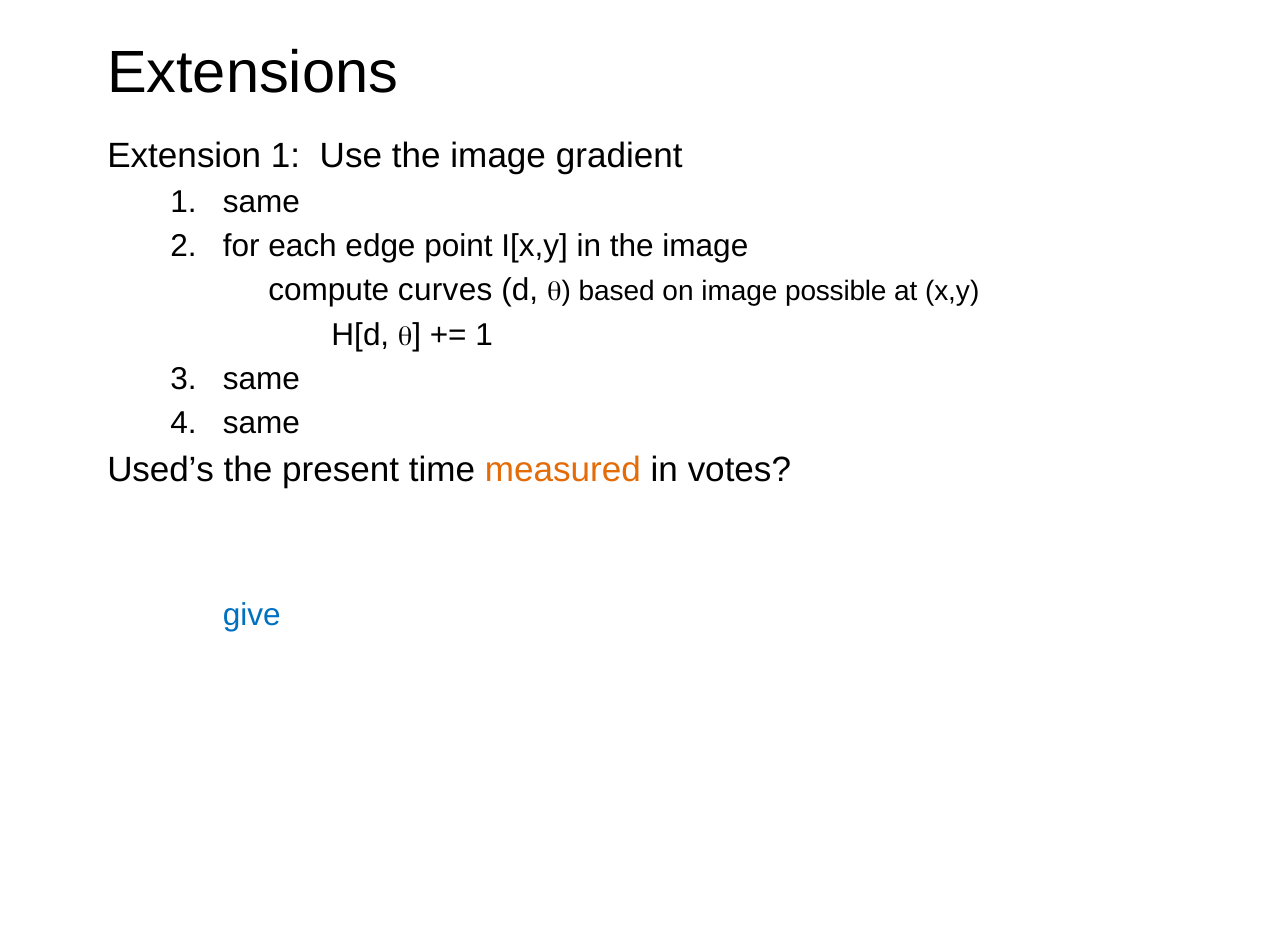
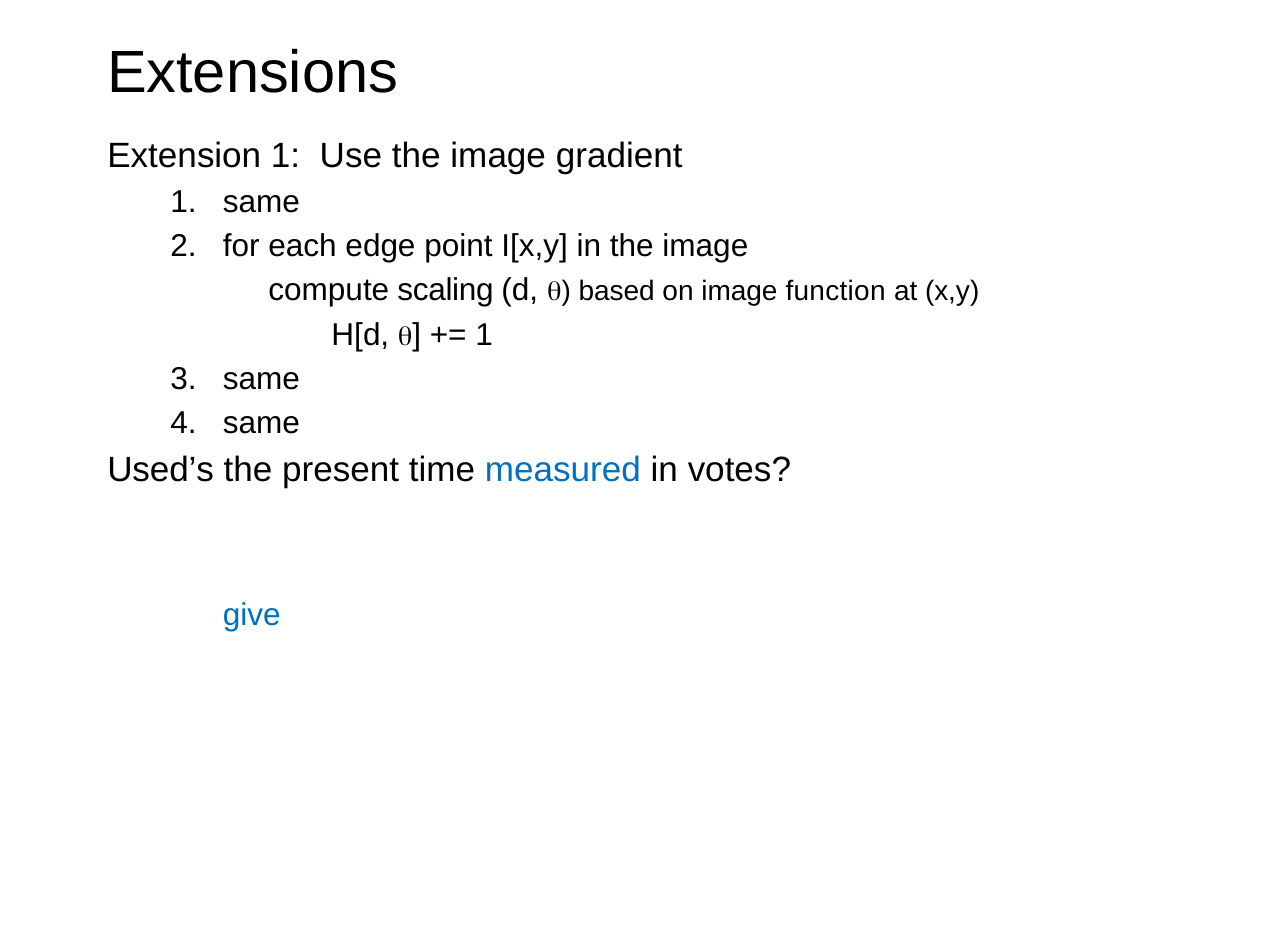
curves: curves -> scaling
possible: possible -> function
measured colour: orange -> blue
